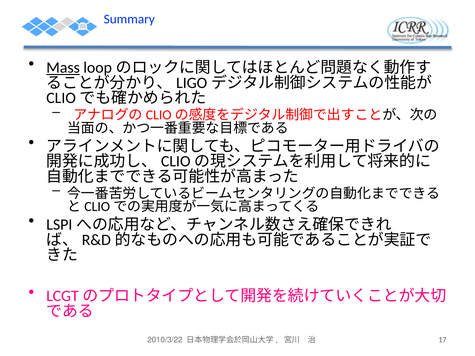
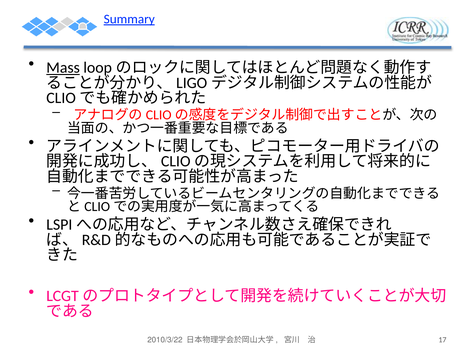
Summary underline: none -> present
